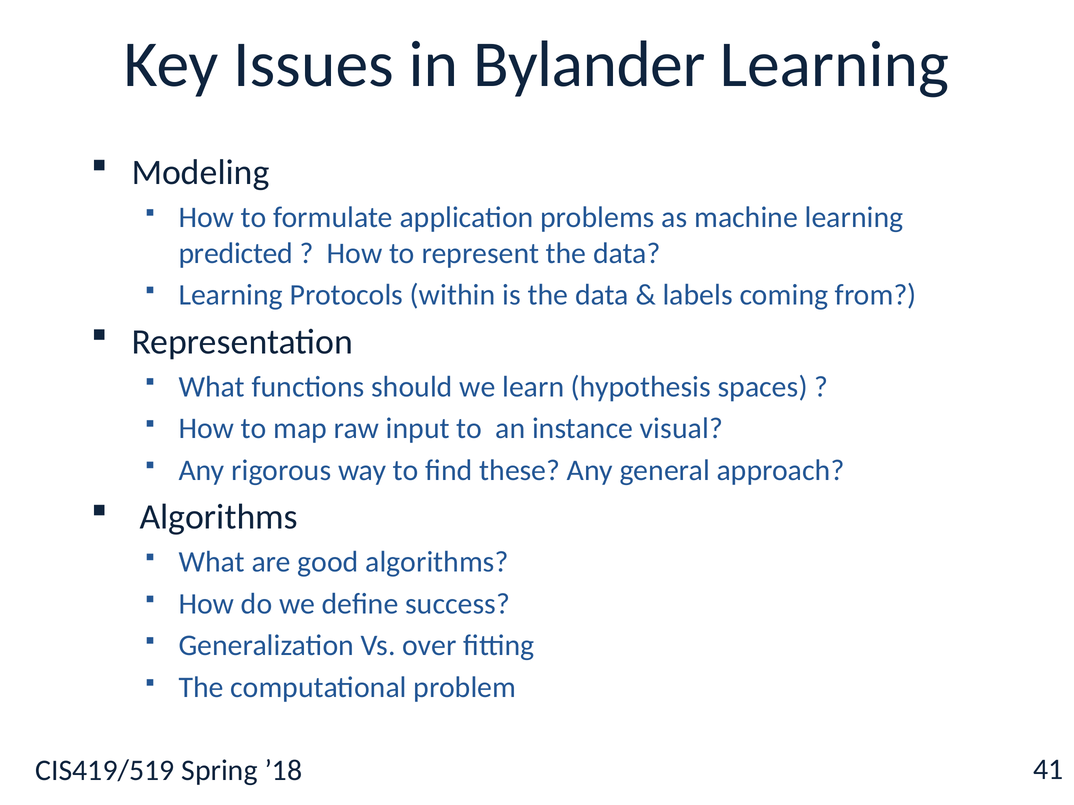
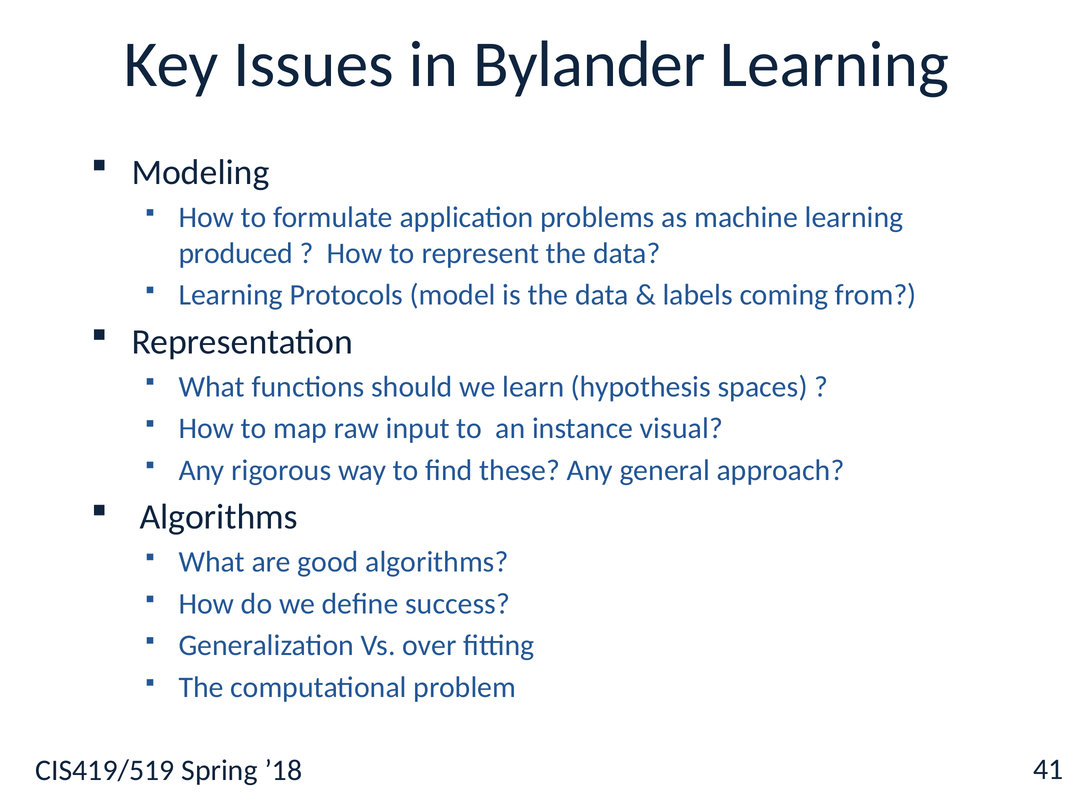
predicted: predicted -> produced
within: within -> model
